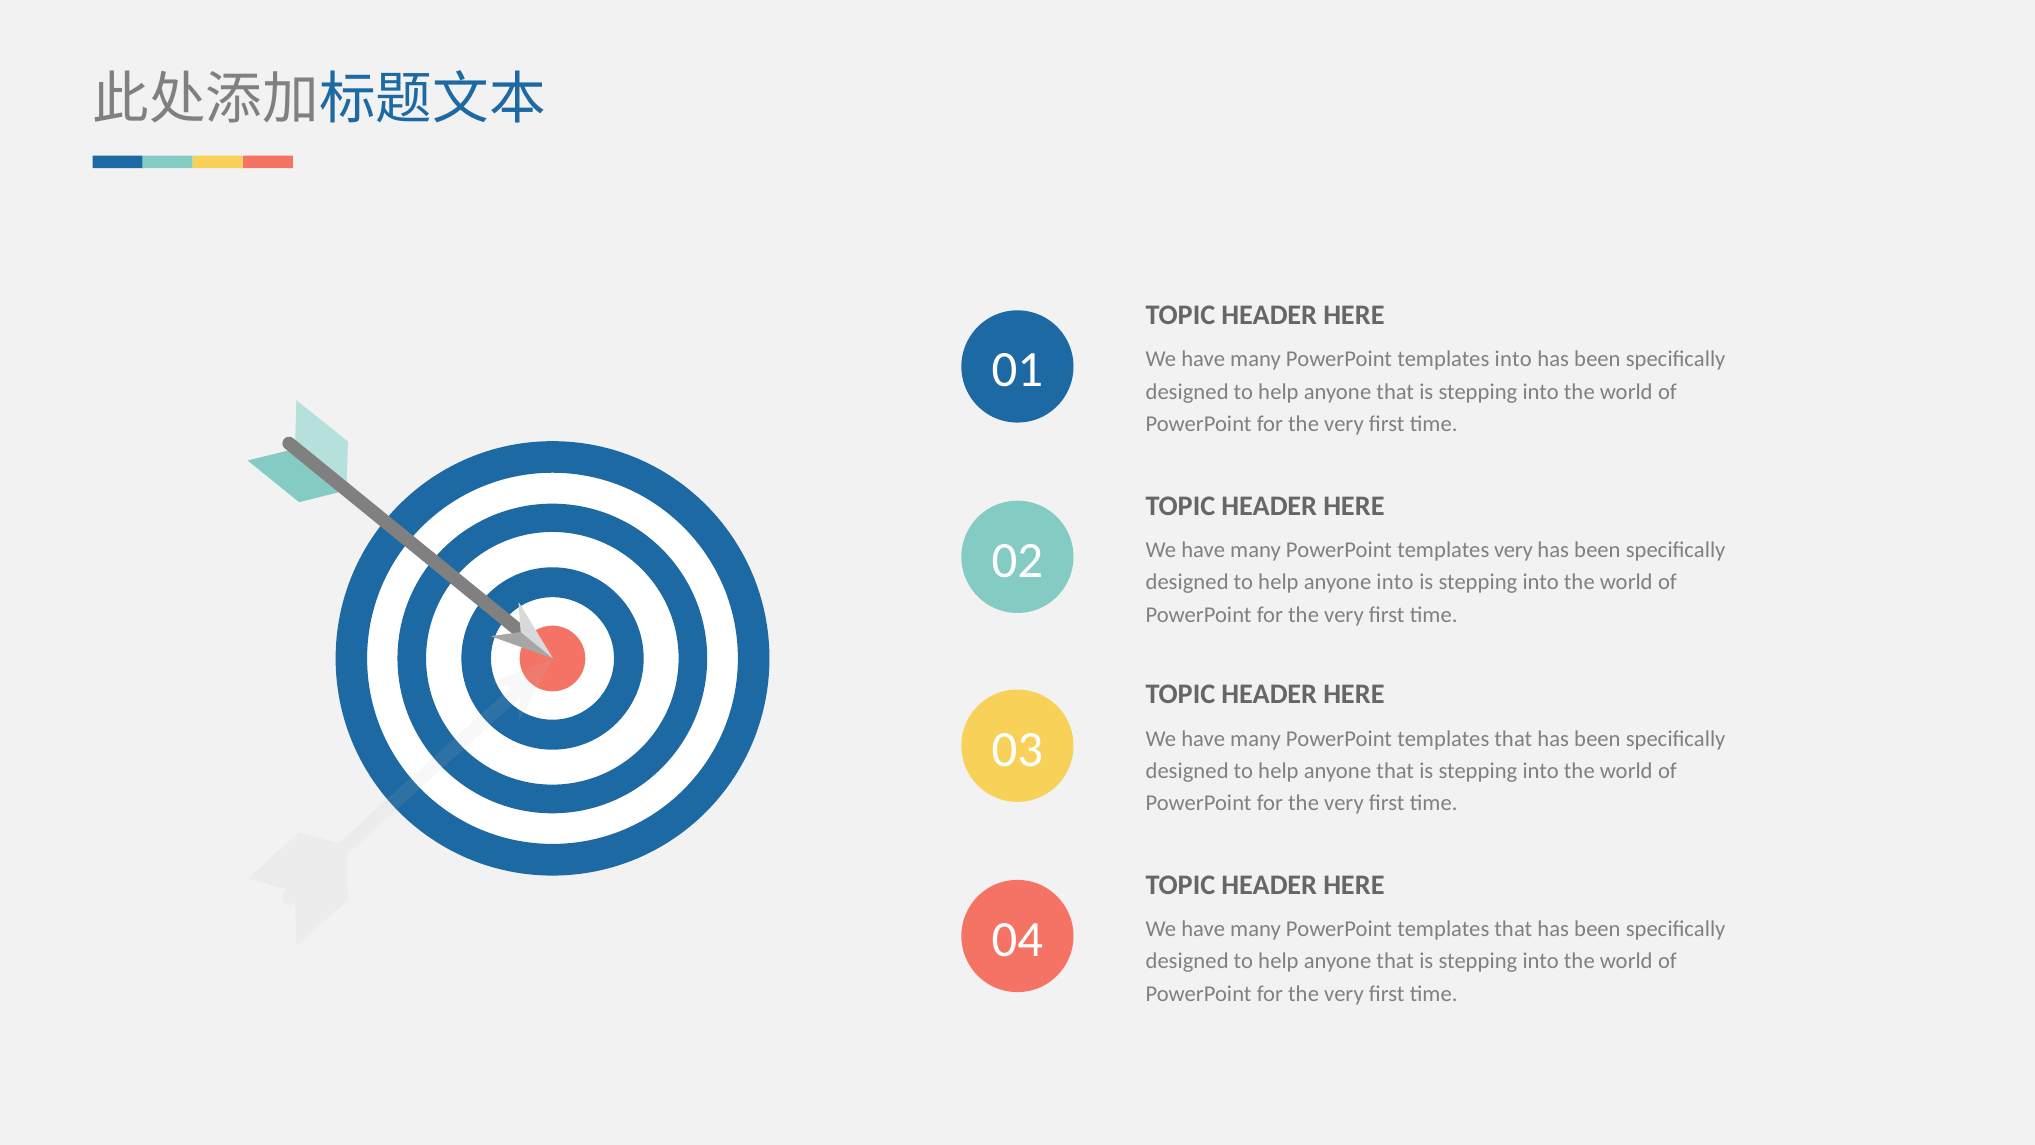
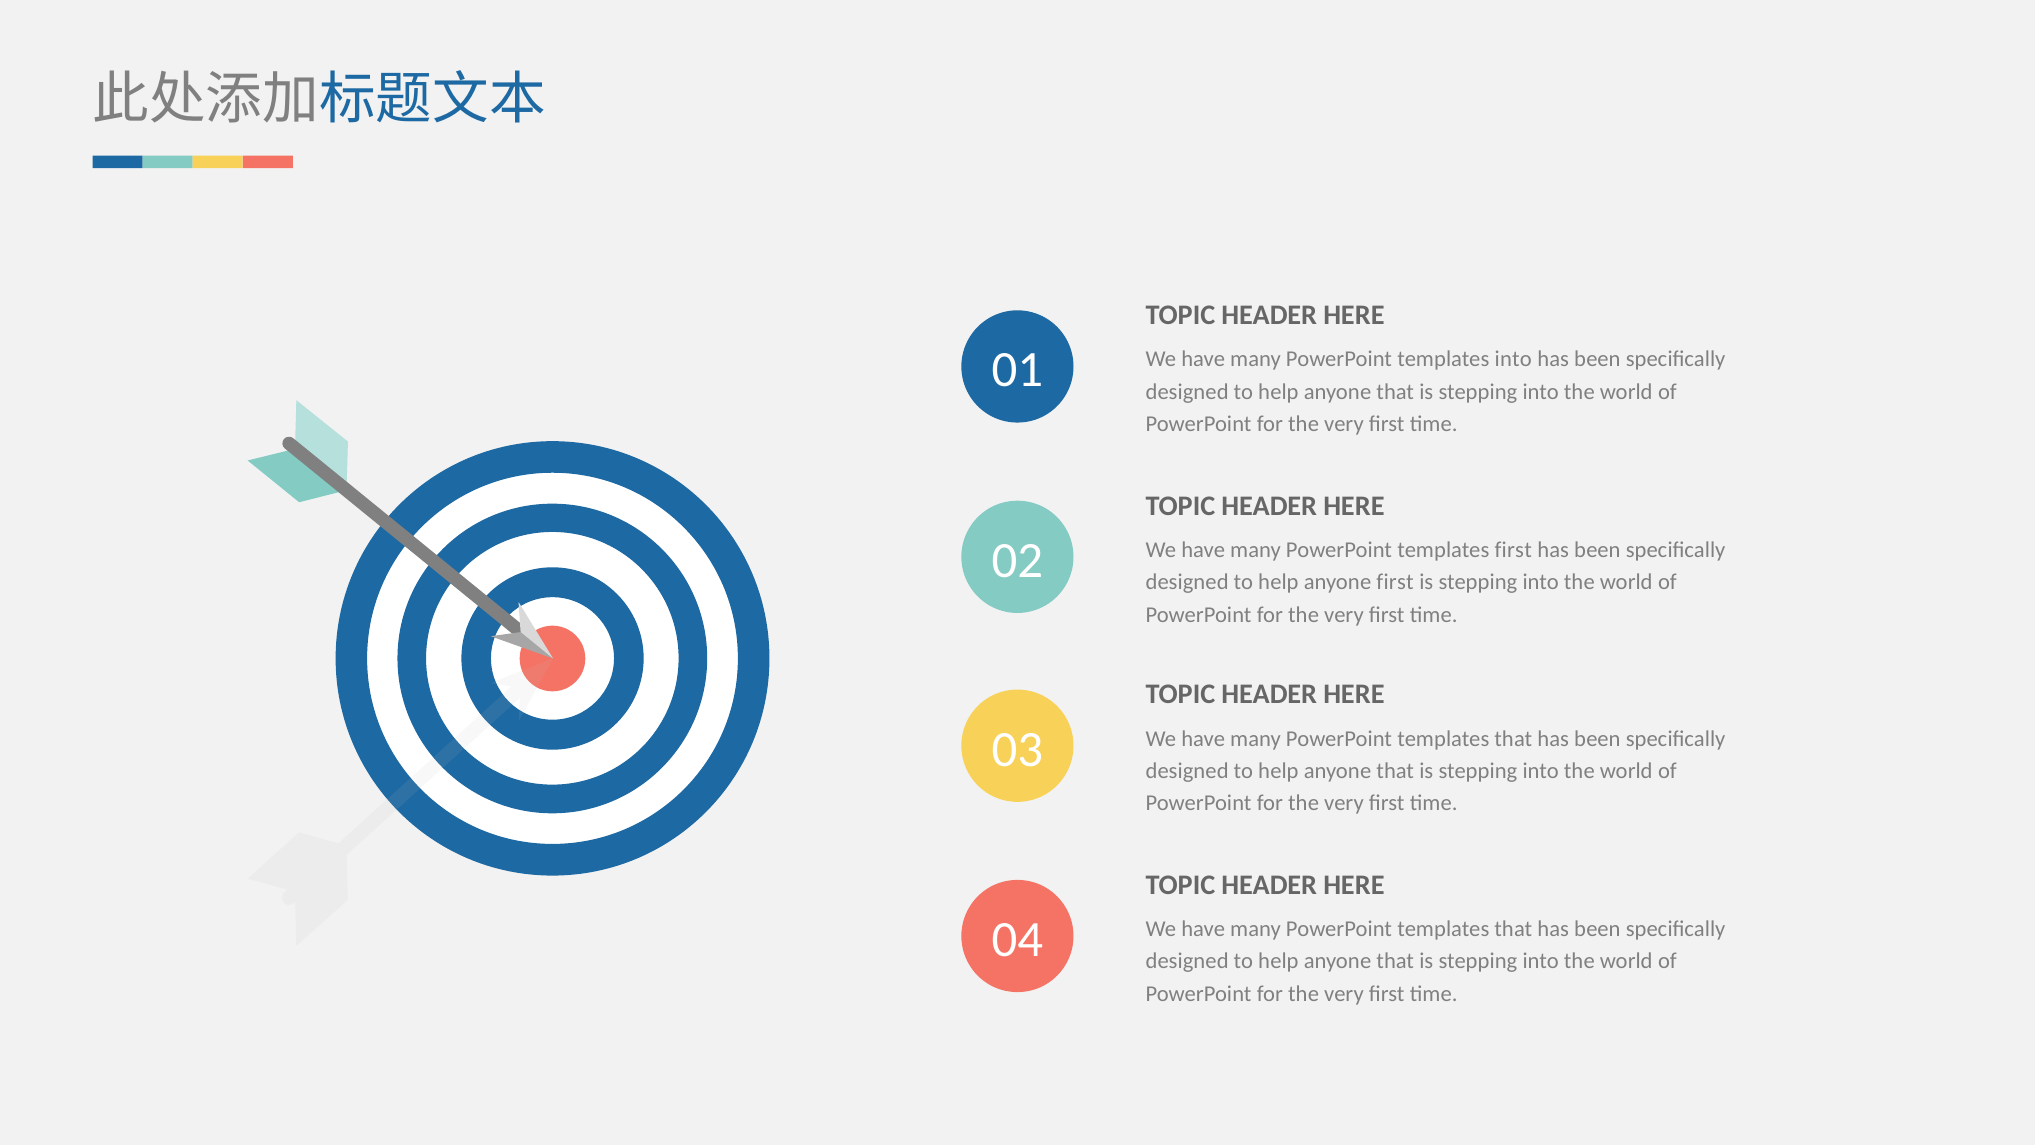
templates very: very -> first
anyone into: into -> first
